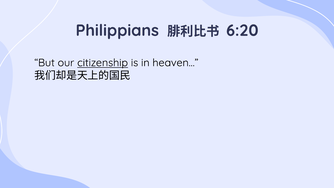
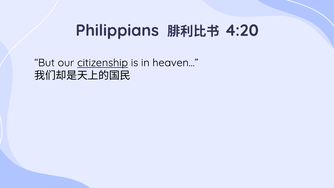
6:20: 6:20 -> 4:20
